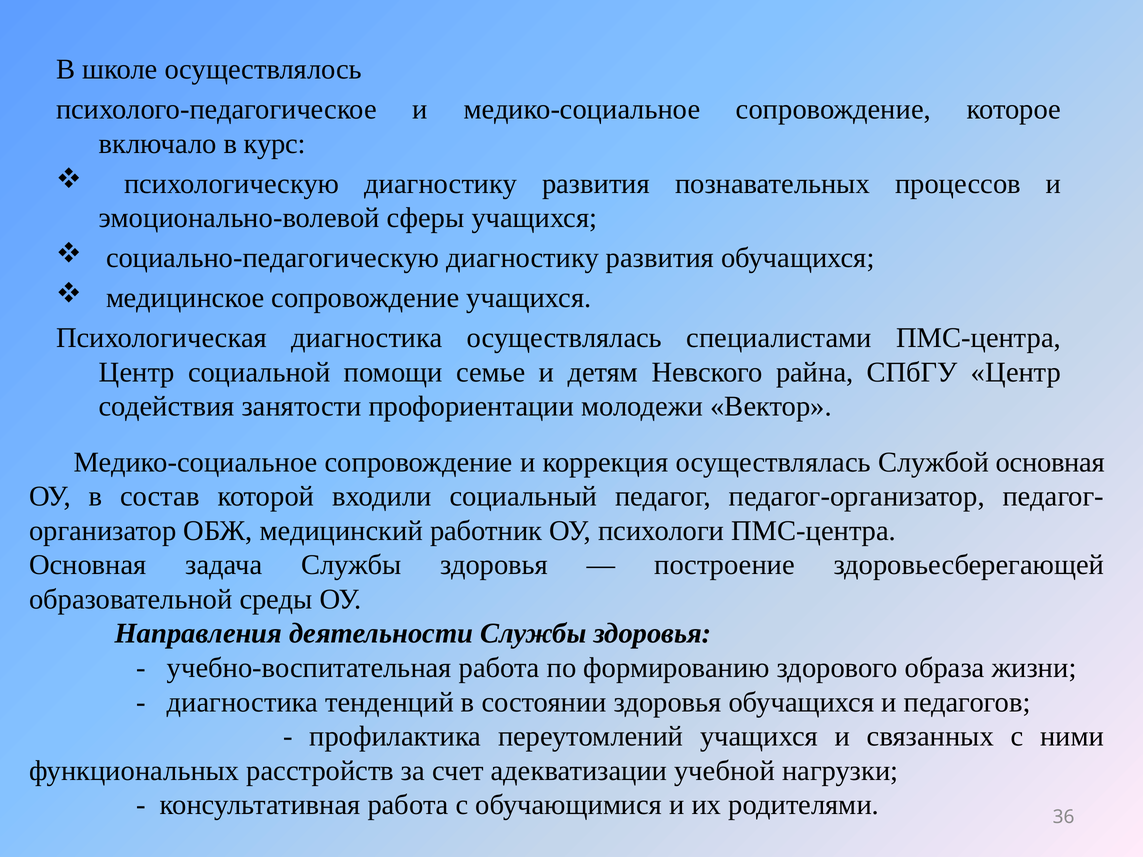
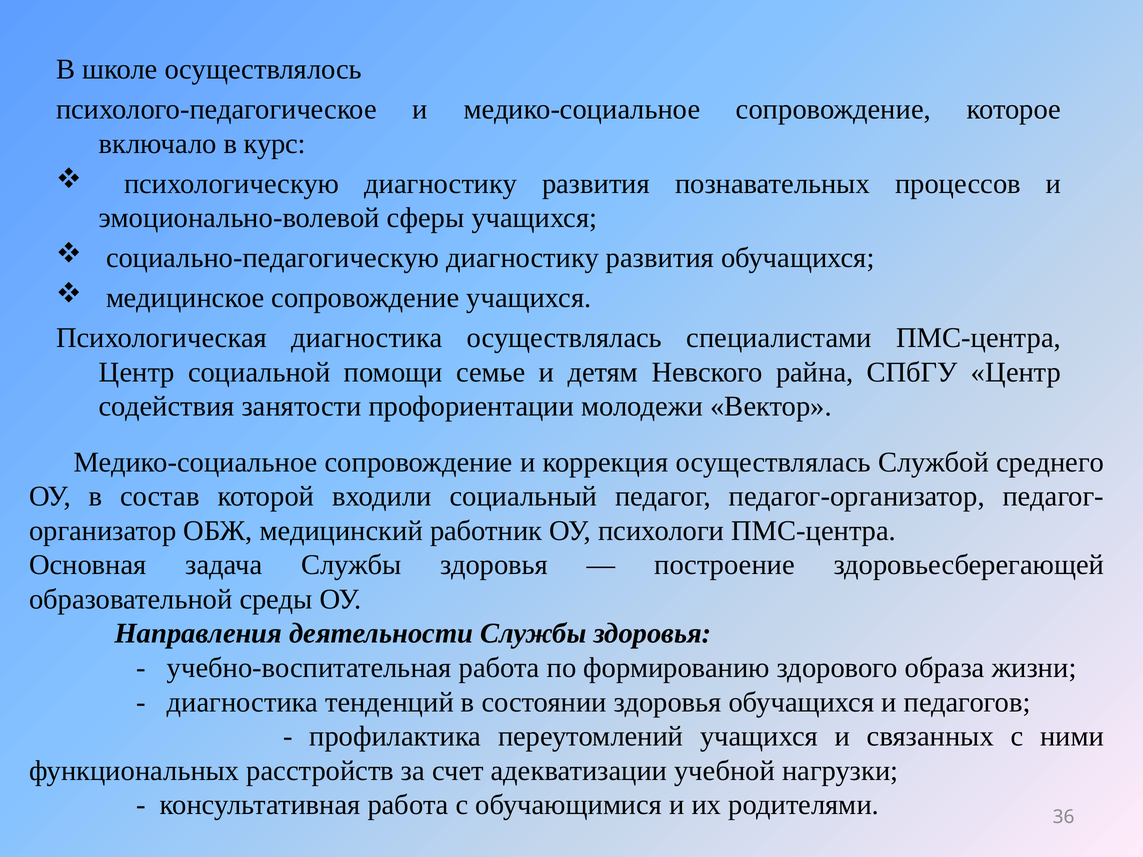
Службой основная: основная -> среднего
